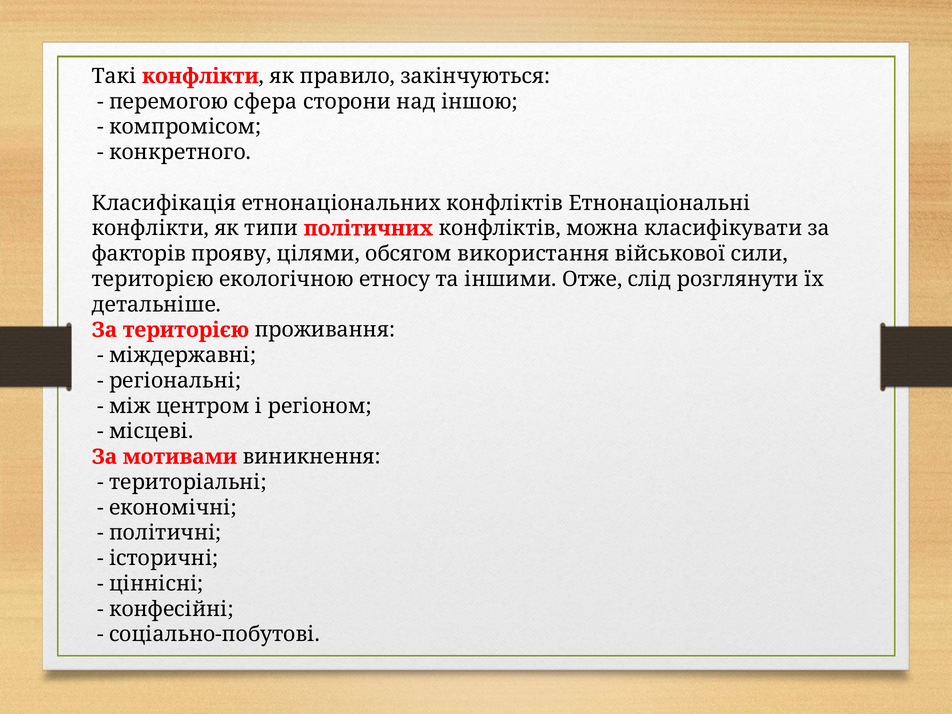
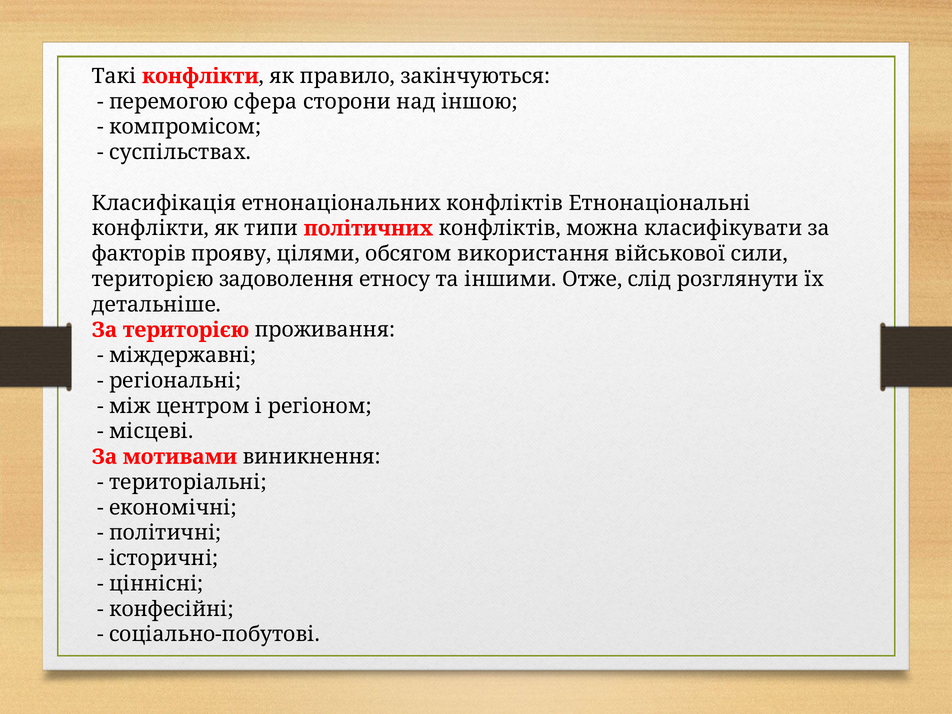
конкретного: конкретного -> суспільствах
екологічною: екологічною -> задоволення
